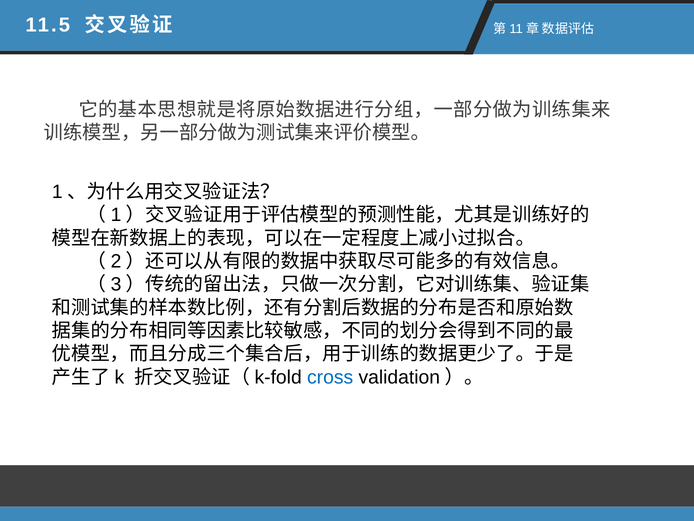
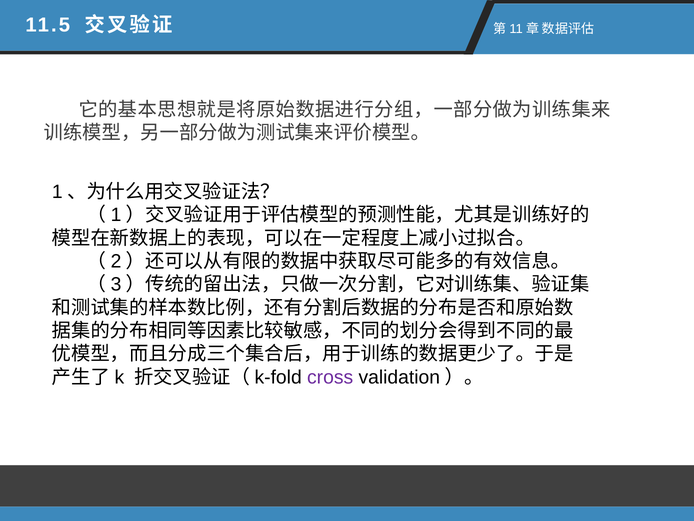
cross colour: blue -> purple
